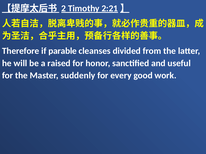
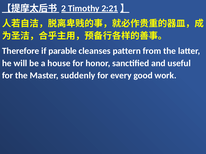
divided: divided -> pattern
raised: raised -> house
